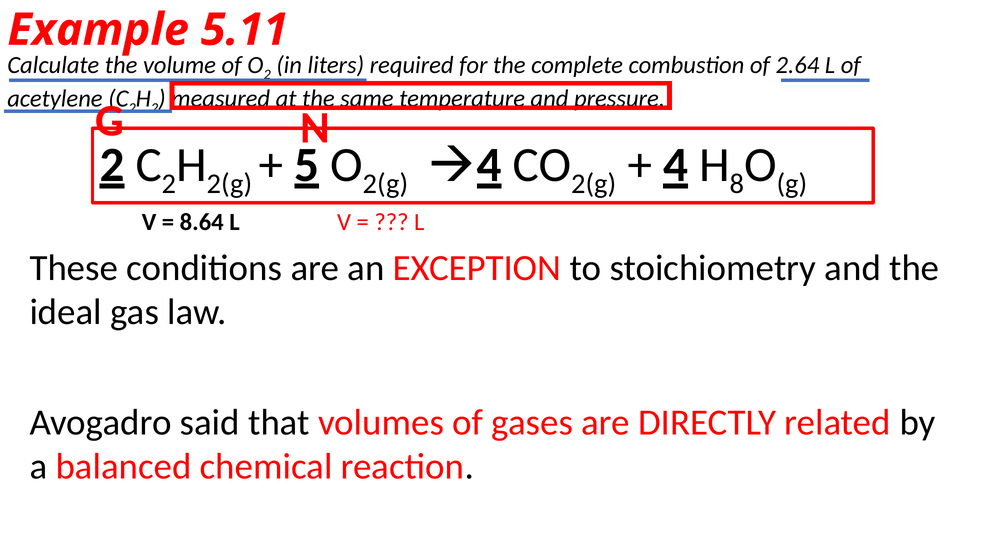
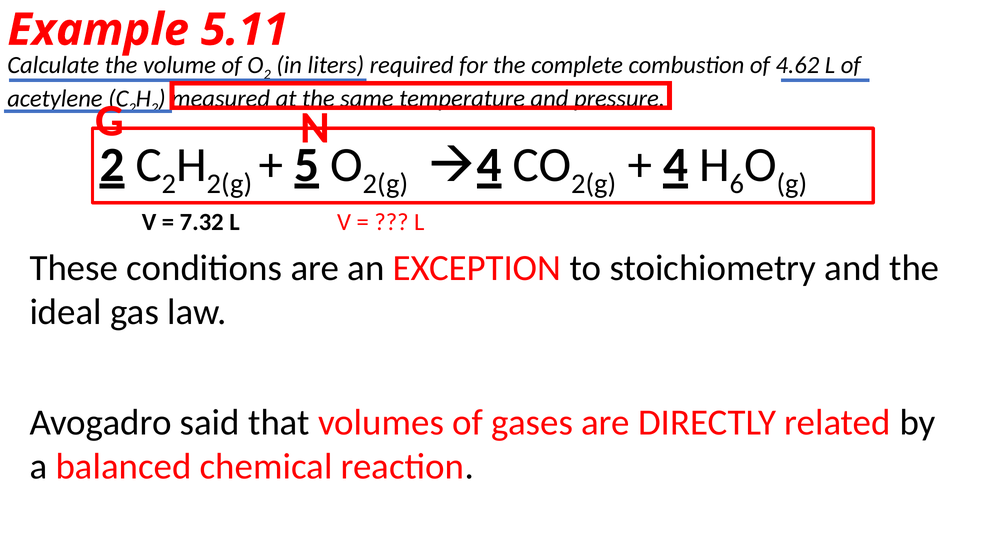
2.64: 2.64 -> 4.62
8: 8 -> 6
8.64: 8.64 -> 7.32
